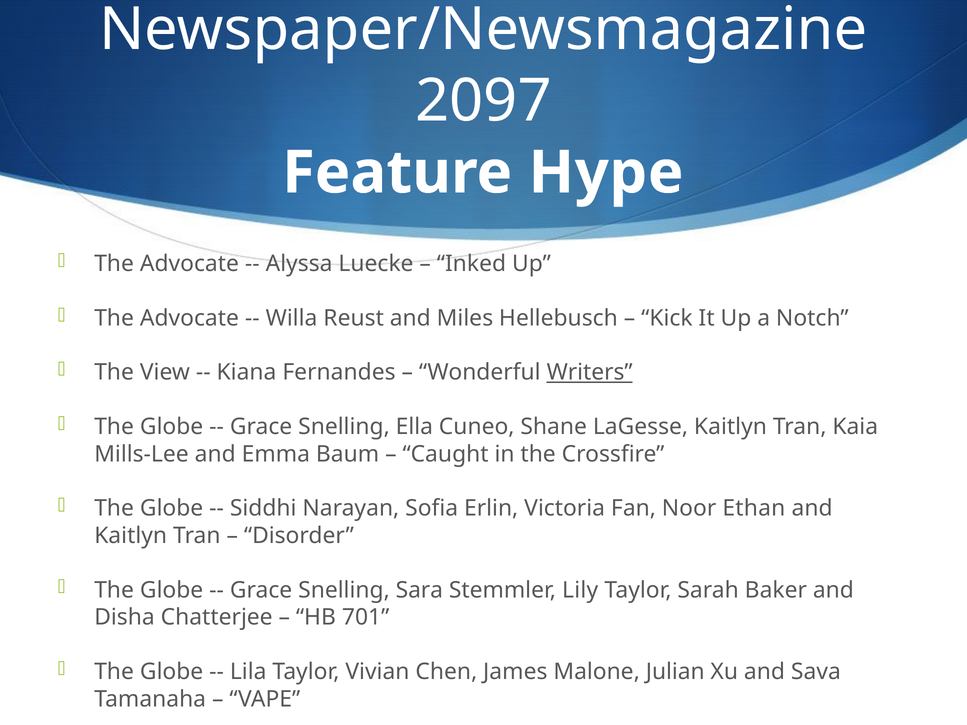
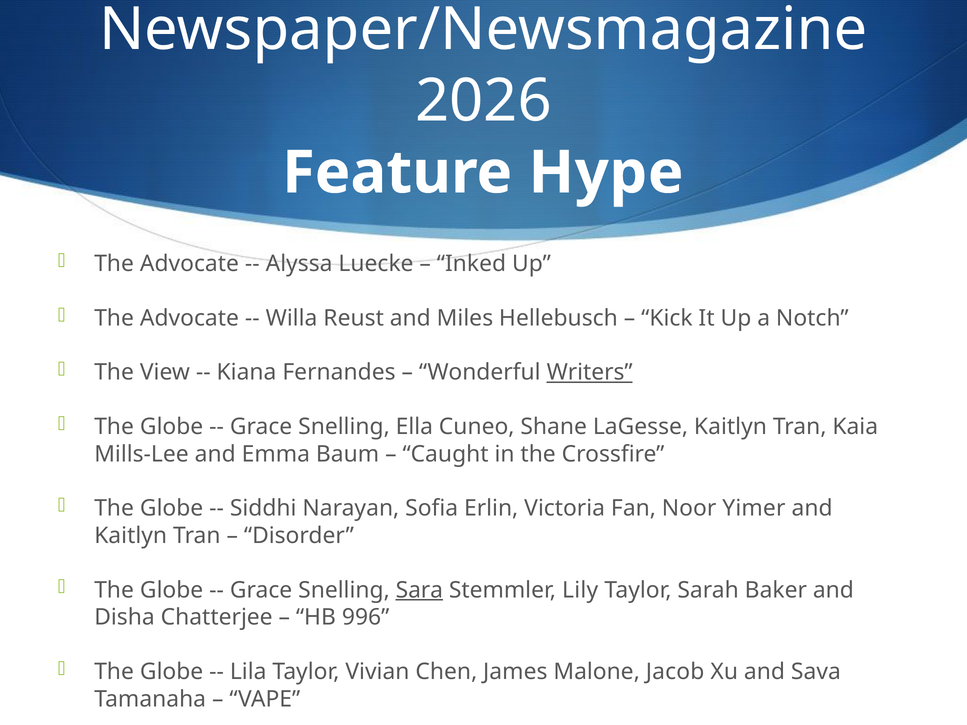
2097: 2097 -> 2026
Ethan: Ethan -> Yimer
Sara underline: none -> present
701: 701 -> 996
Julian: Julian -> Jacob
